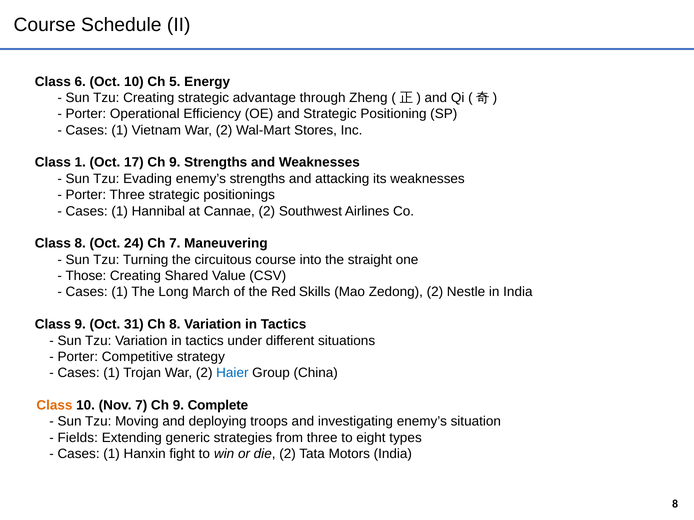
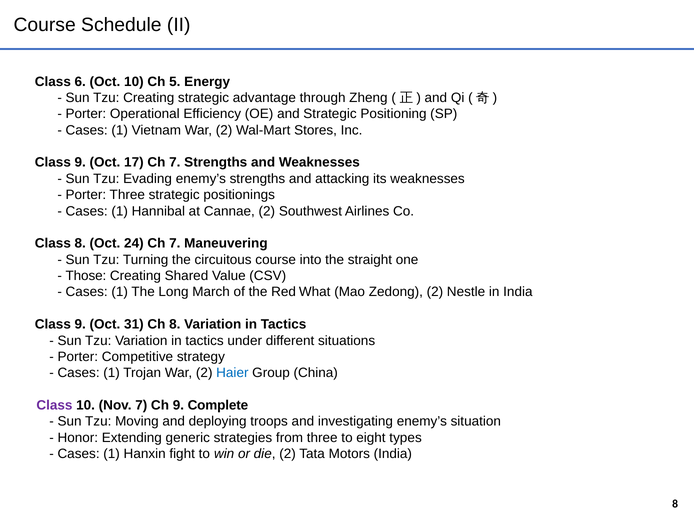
1 at (80, 163): 1 -> 9
17 Ch 9: 9 -> 7
Skills: Skills -> What
Class at (54, 406) colour: orange -> purple
Fields: Fields -> Honor
